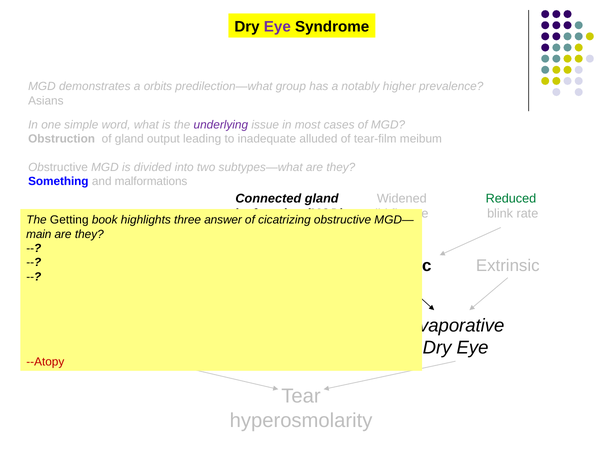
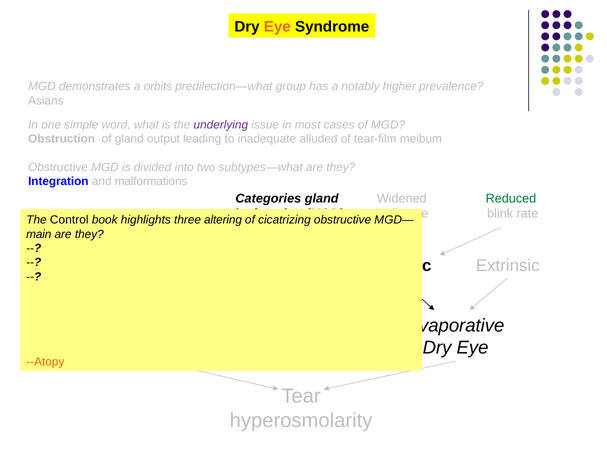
Eye at (277, 27) colour: purple -> orange
Something: Something -> Integration
Connected: Connected -> Categories
Getting: Getting -> Control
answer: answer -> altering
--Atopy colour: red -> orange
